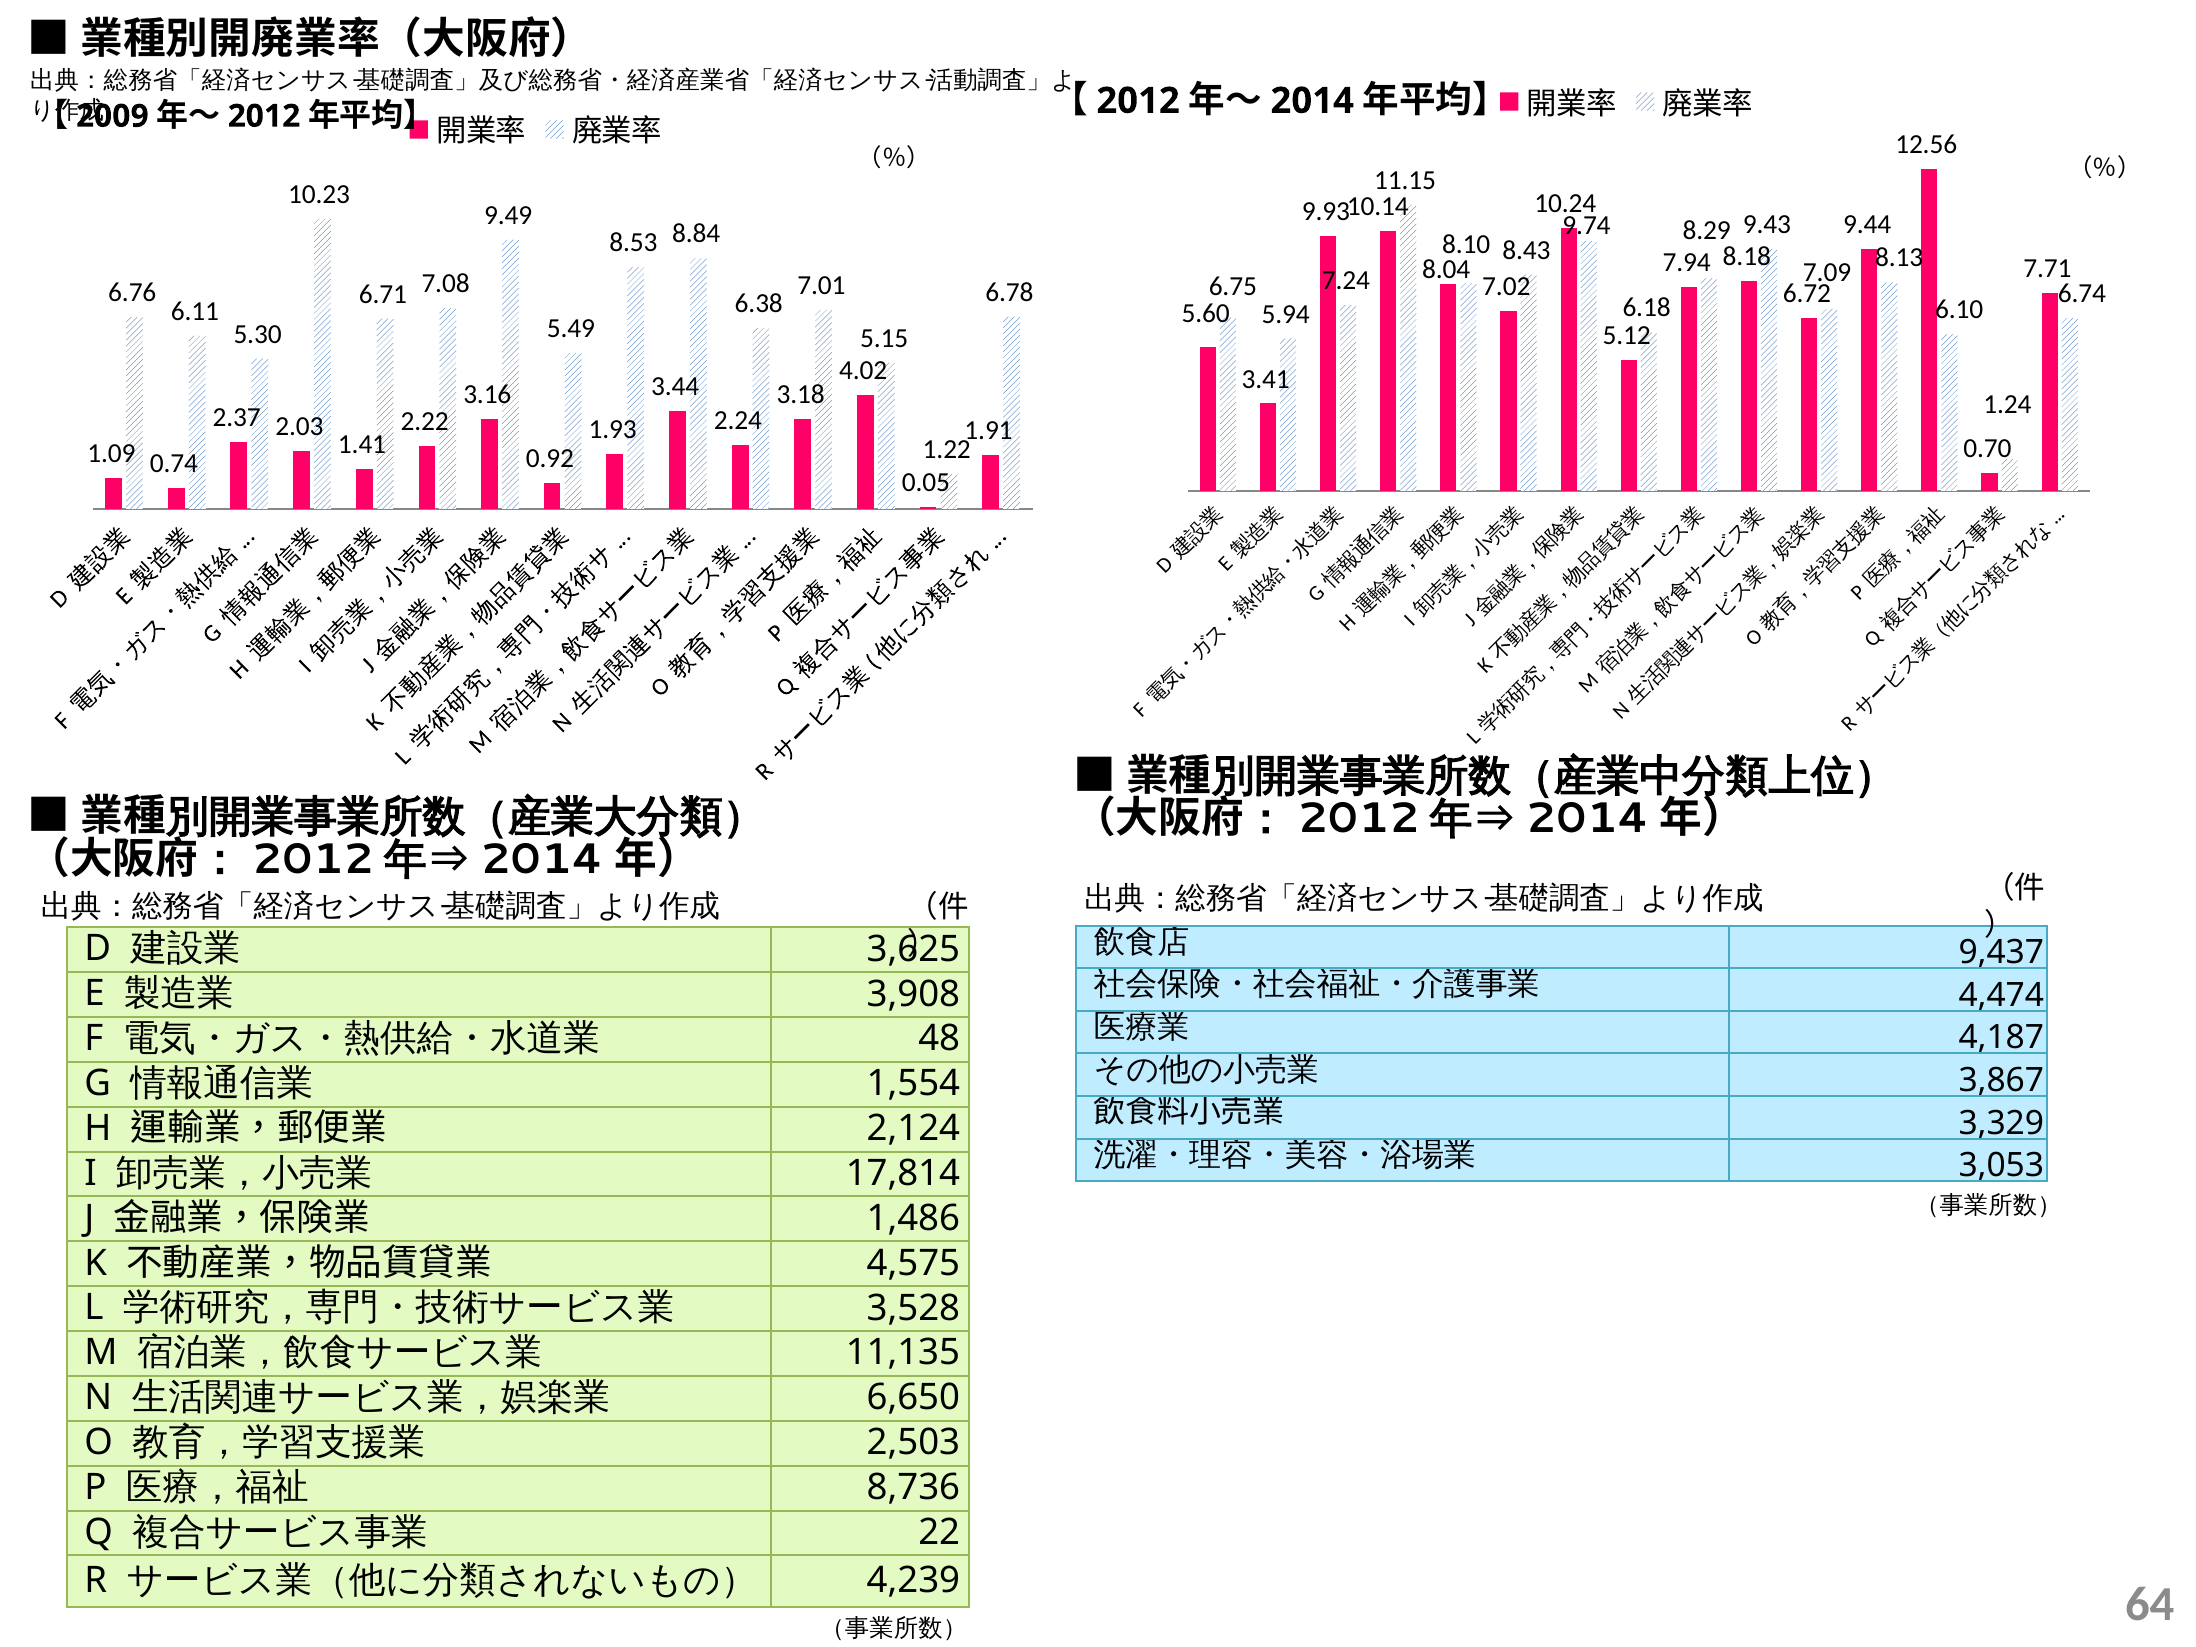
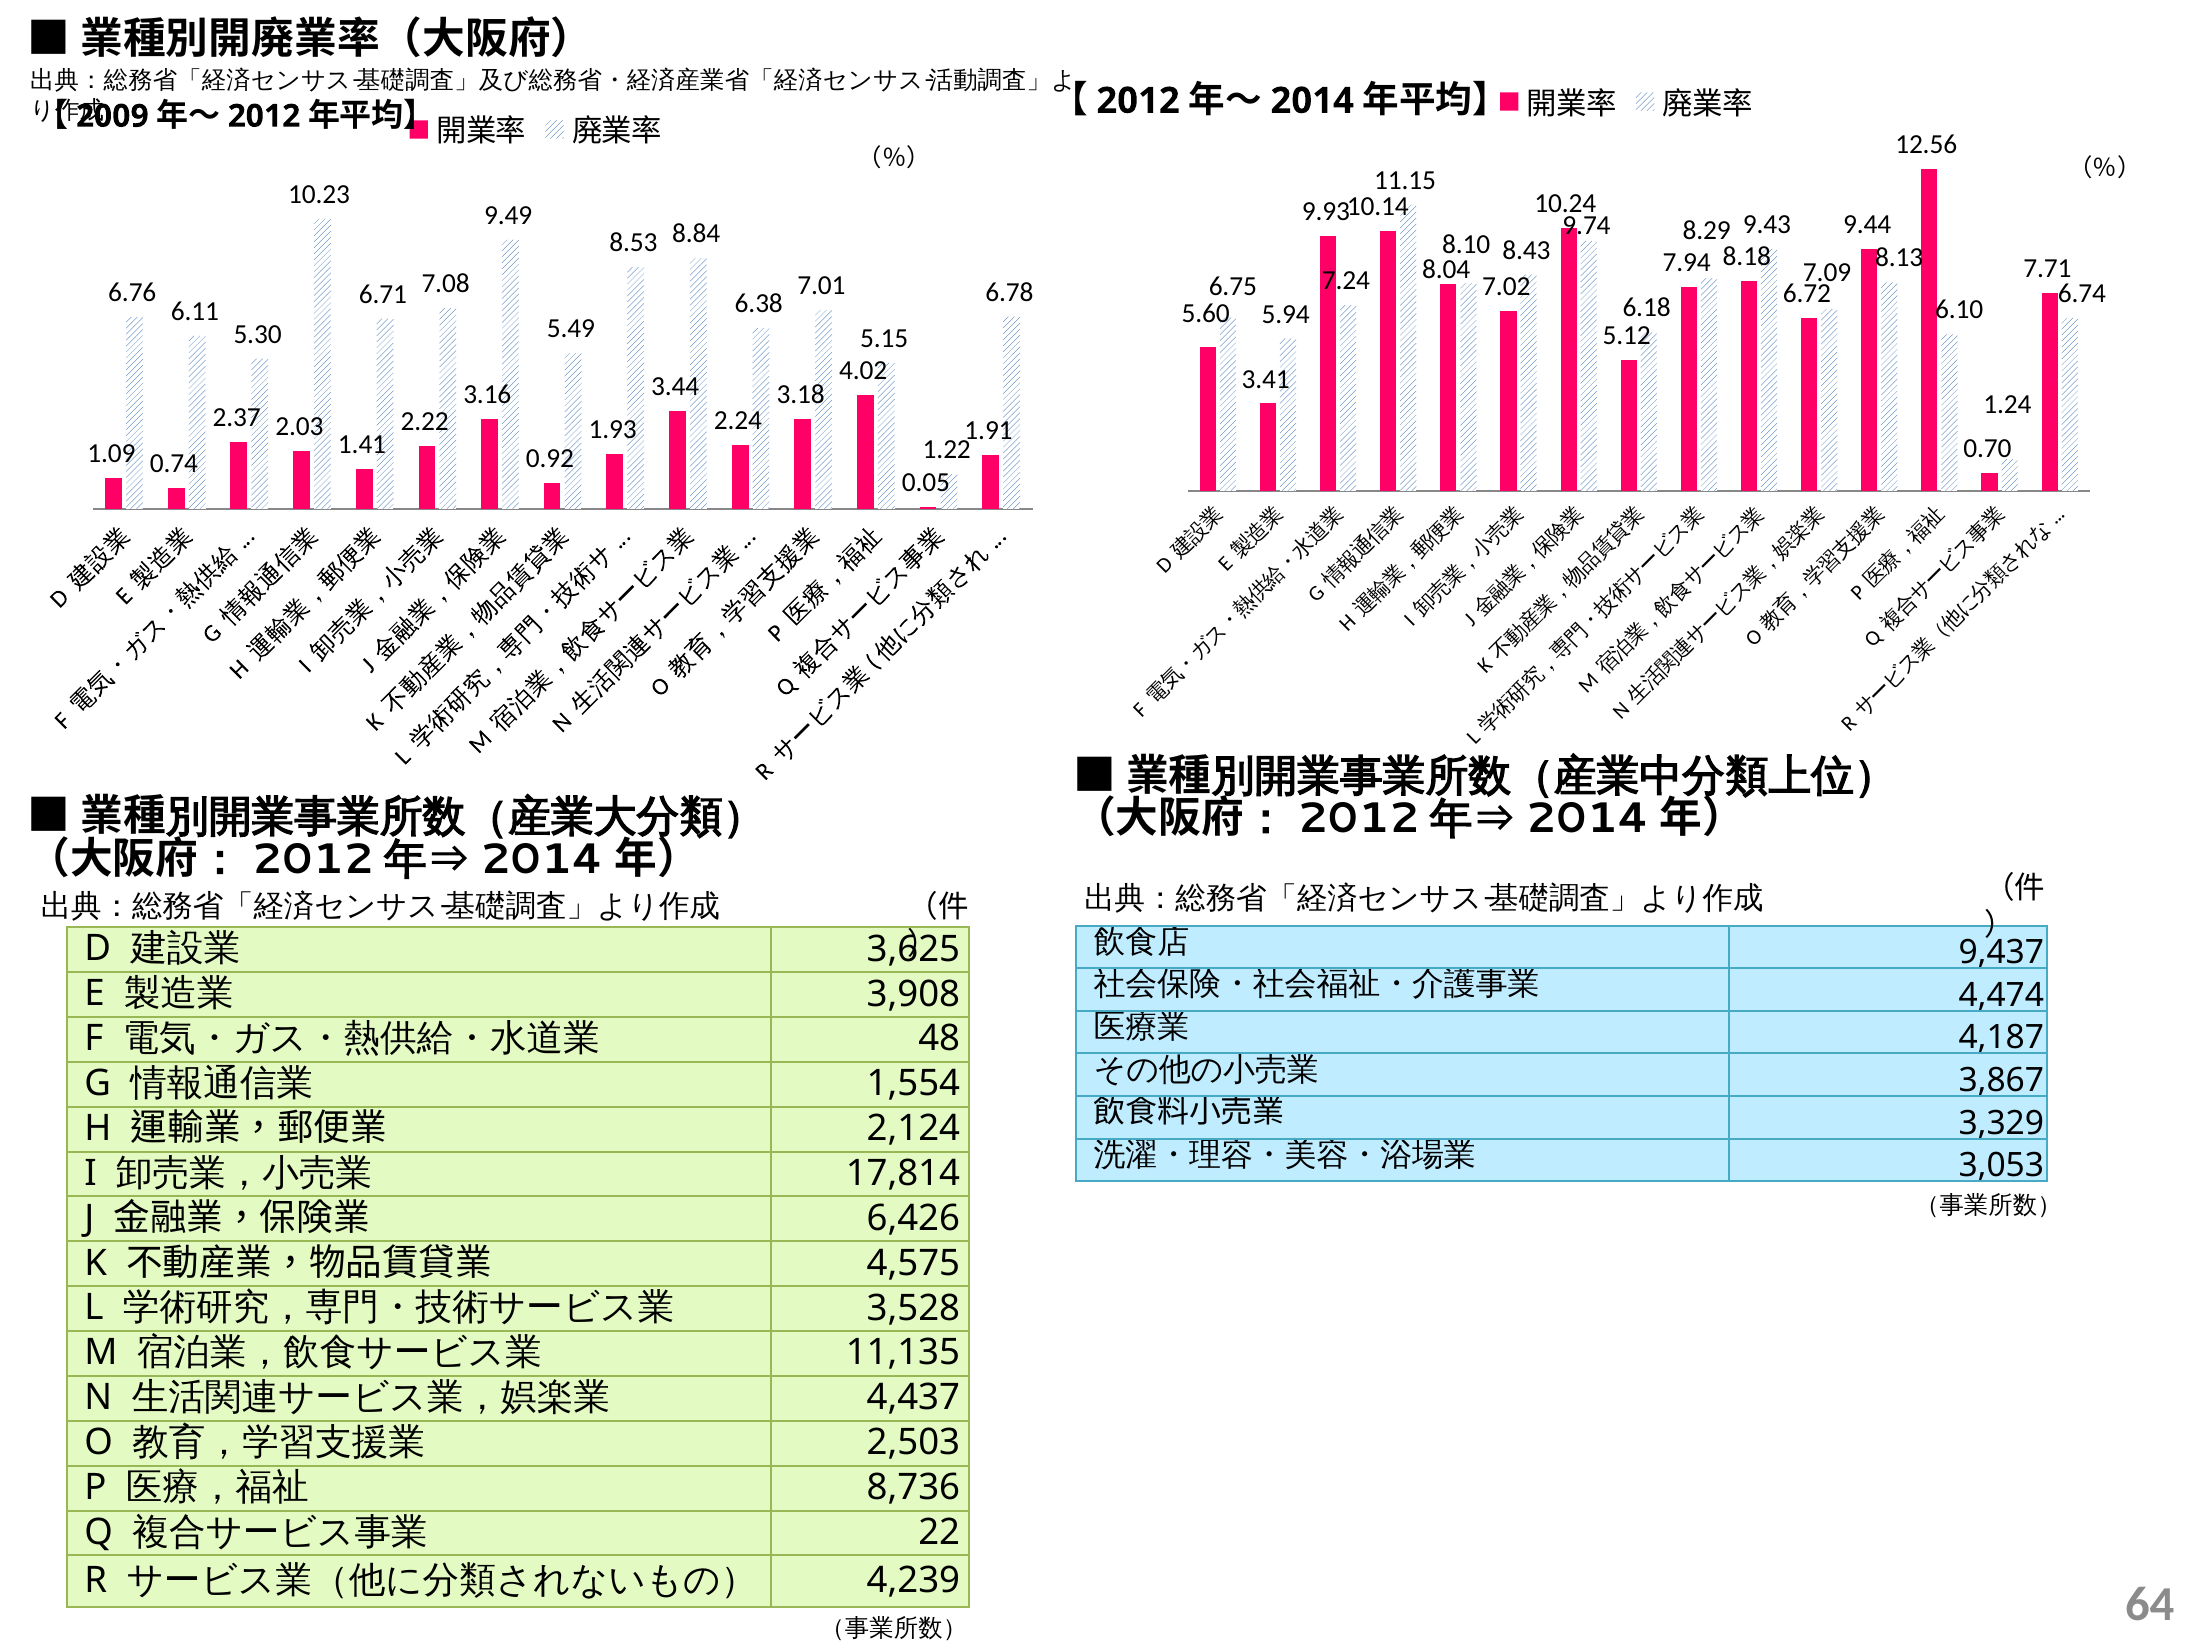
1,486: 1,486 -> 6,426
6,650: 6,650 -> 4,437
